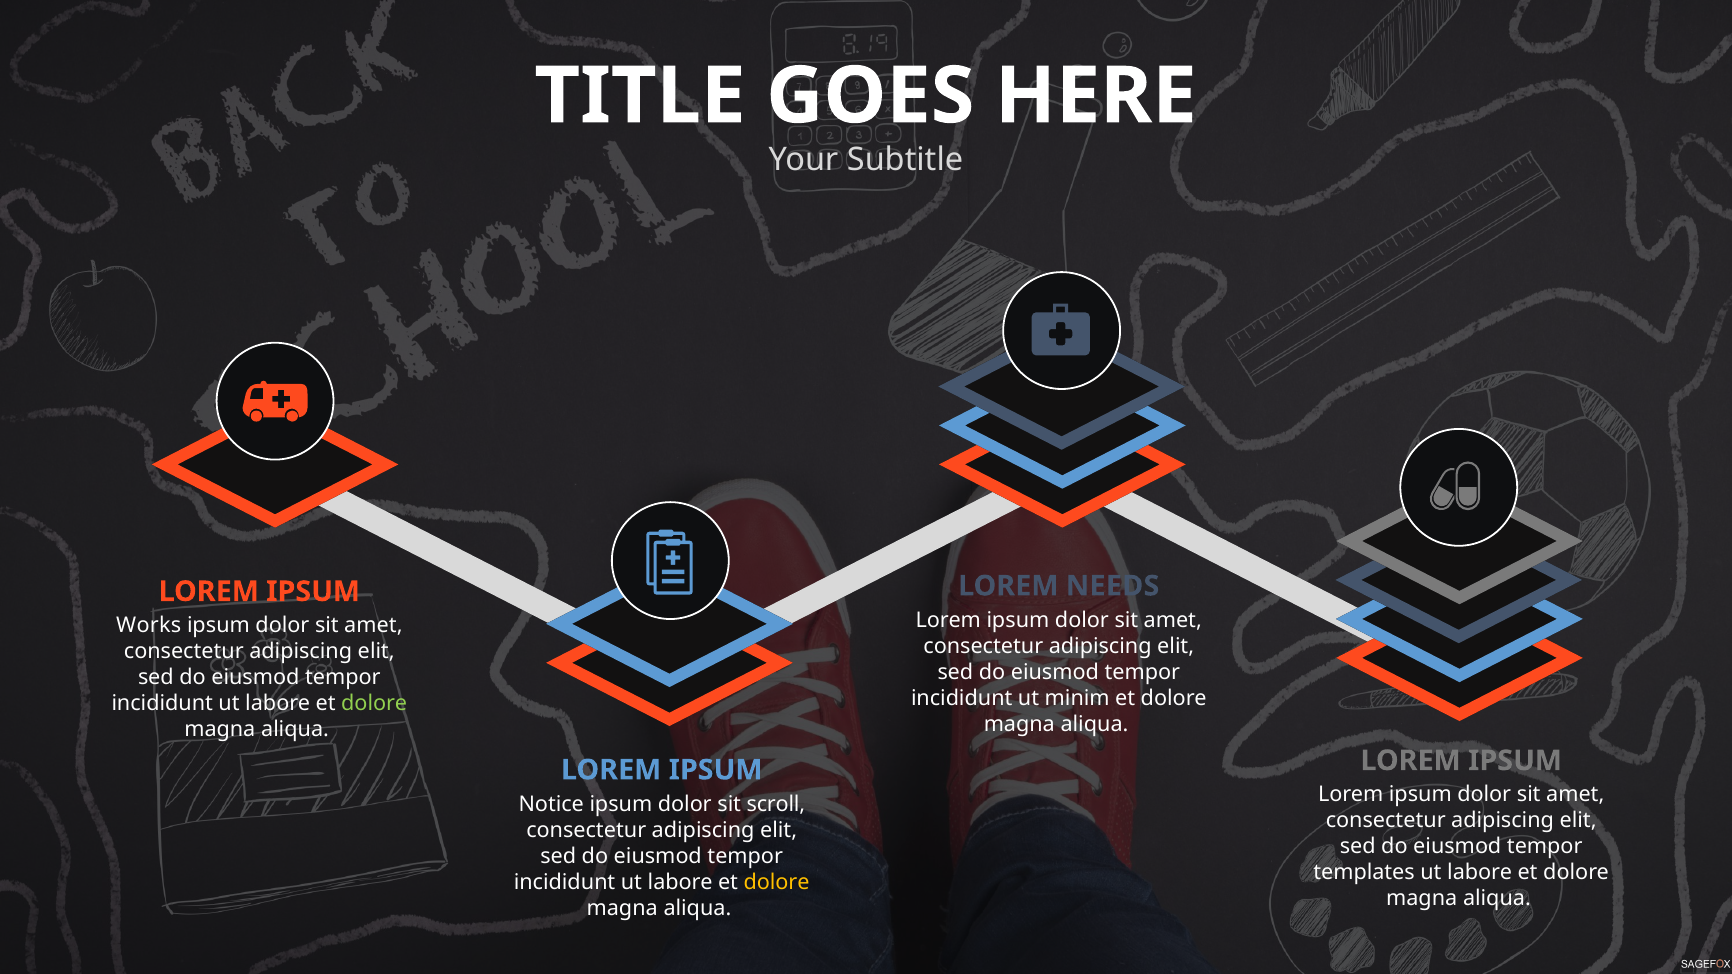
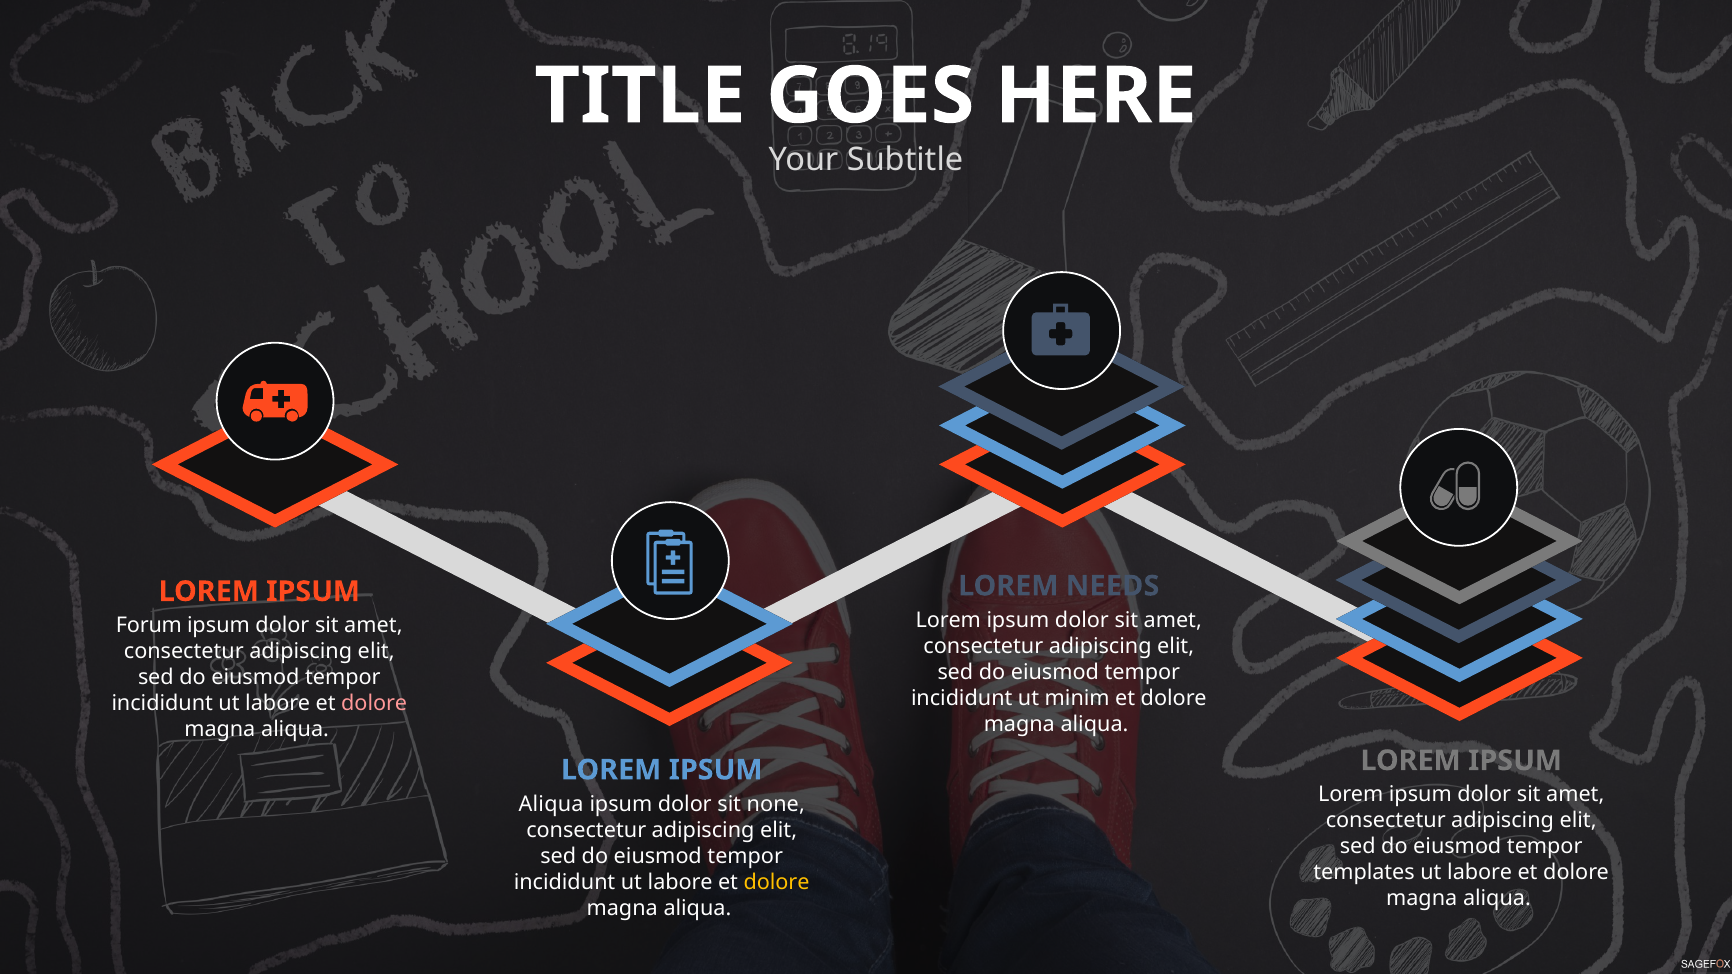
Works: Works -> Forum
dolore at (374, 704) colour: light green -> pink
Notice at (551, 804): Notice -> Aliqua
scroll: scroll -> none
